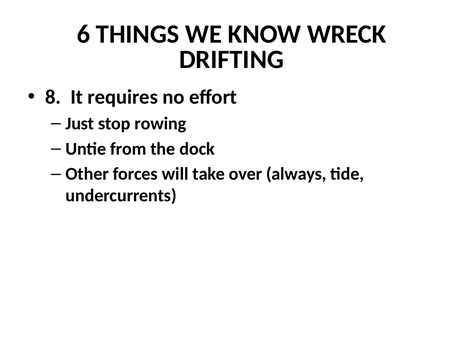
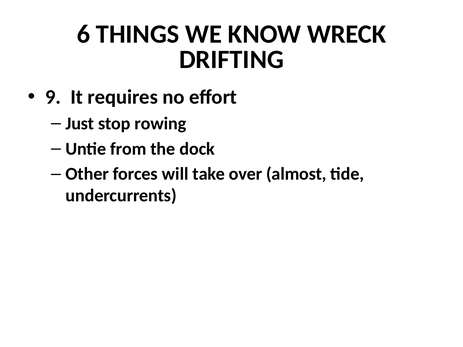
8: 8 -> 9
always: always -> almost
